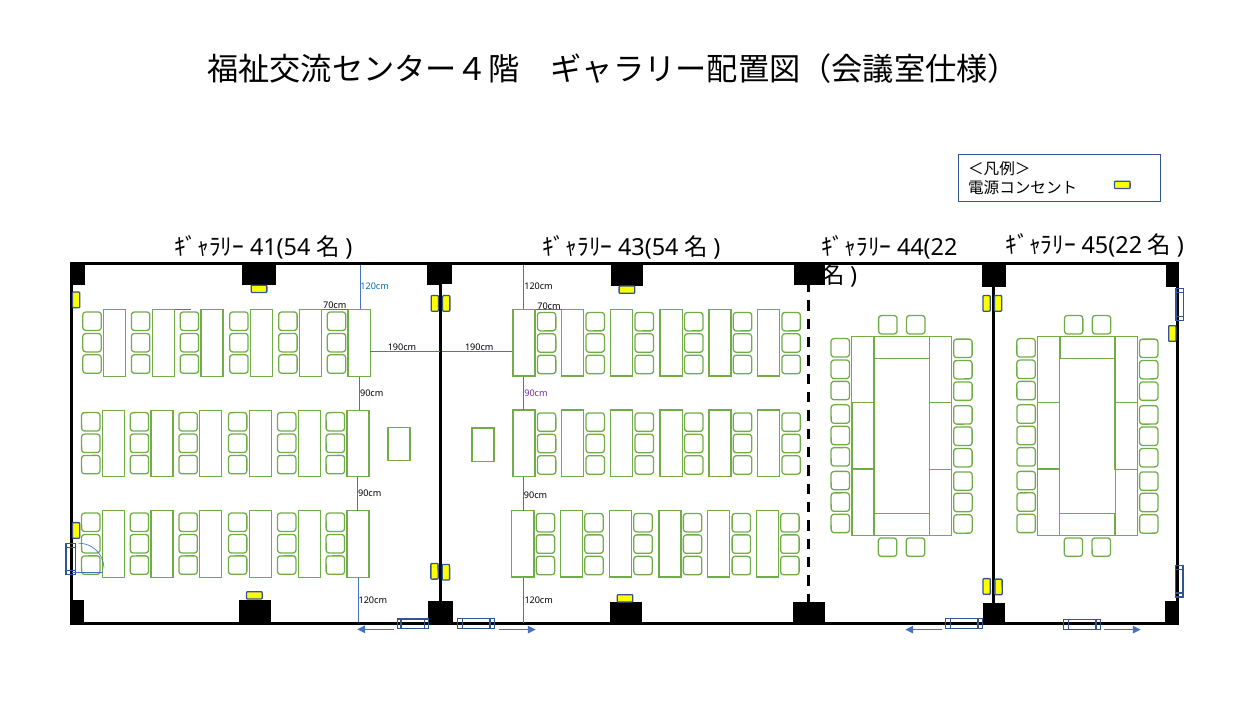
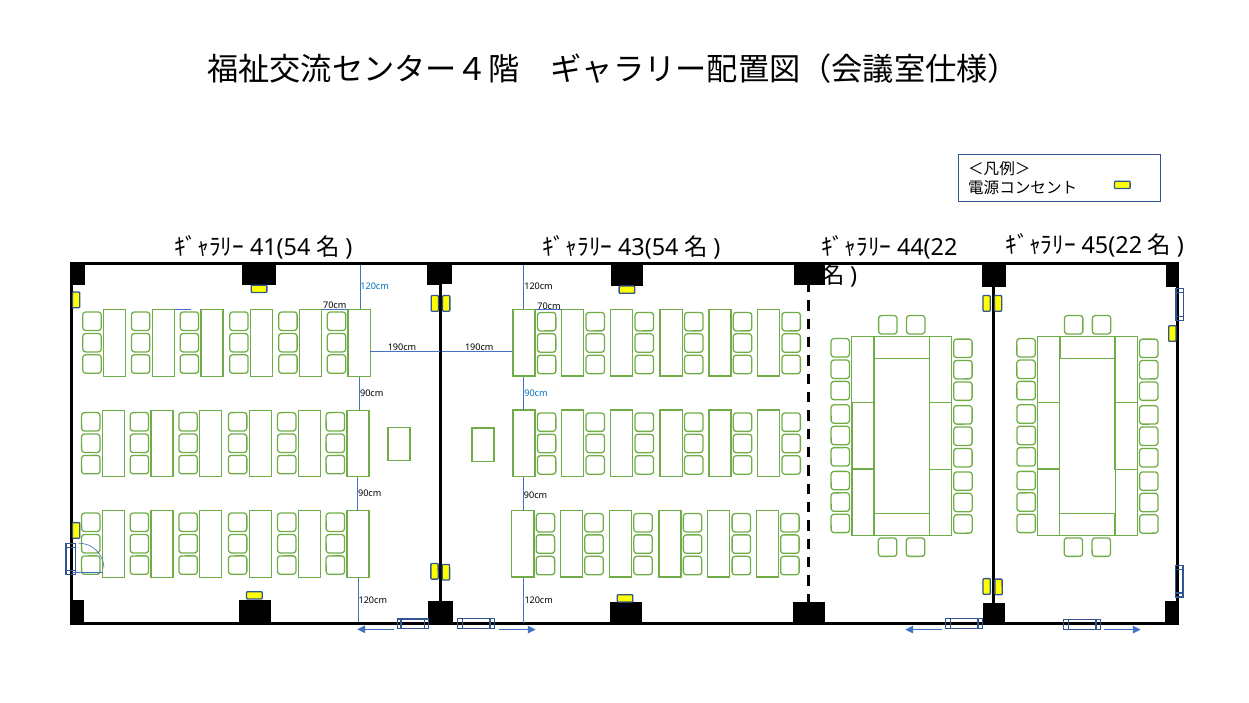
90cm at (536, 394) colour: purple -> blue
